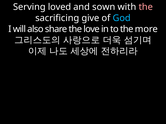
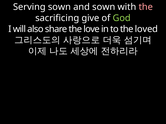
Serving loved: loved -> sown
God colour: light blue -> light green
more: more -> loved
